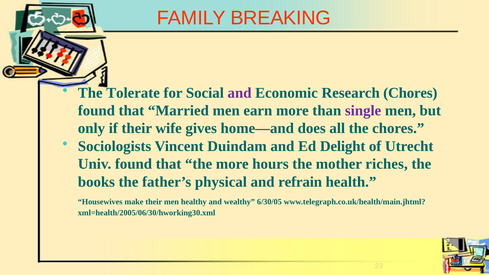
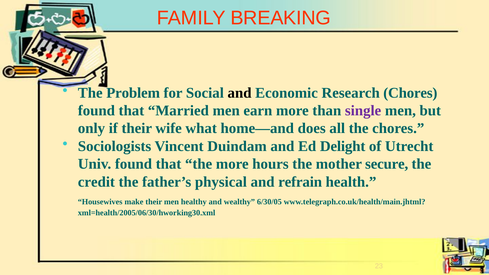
Tolerate: Tolerate -> Problem
and at (240, 93) colour: purple -> black
gives: gives -> what
riches: riches -> secure
books: books -> credit
